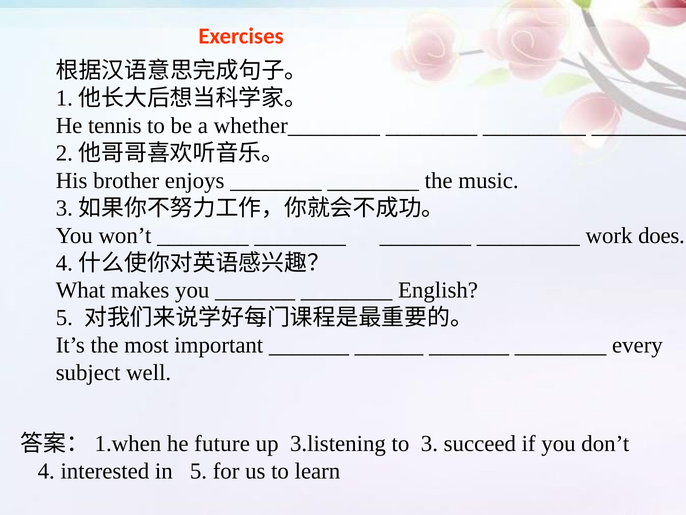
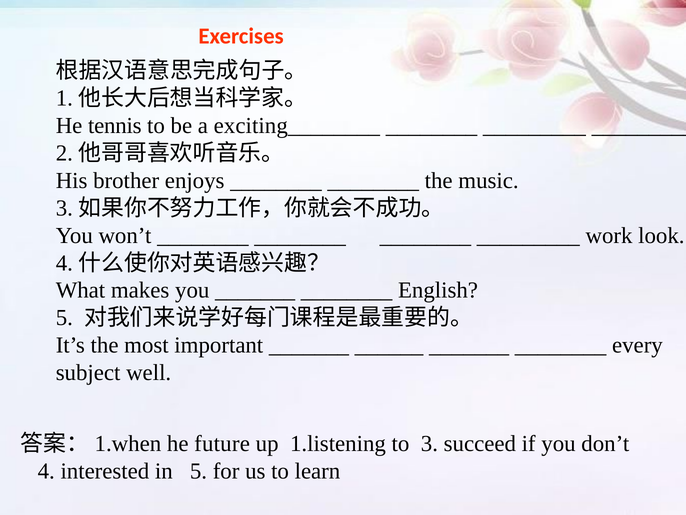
whether________: whether________ -> exciting________
does: does -> look
3.listening: 3.listening -> 1.listening
